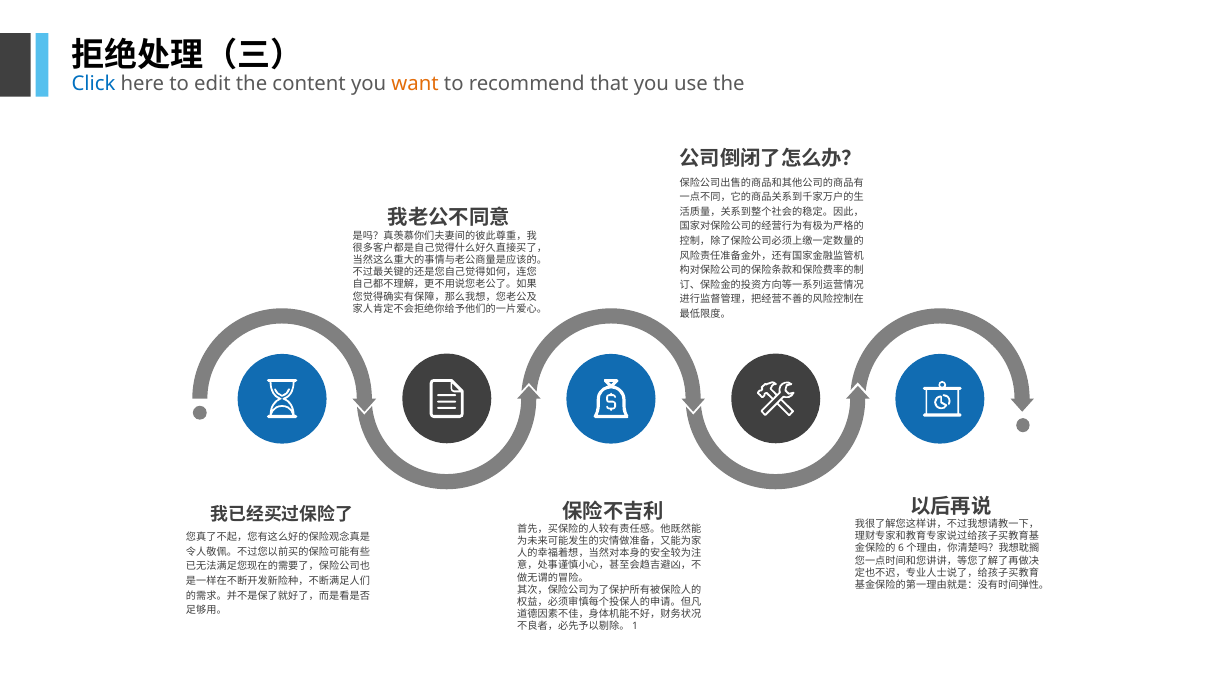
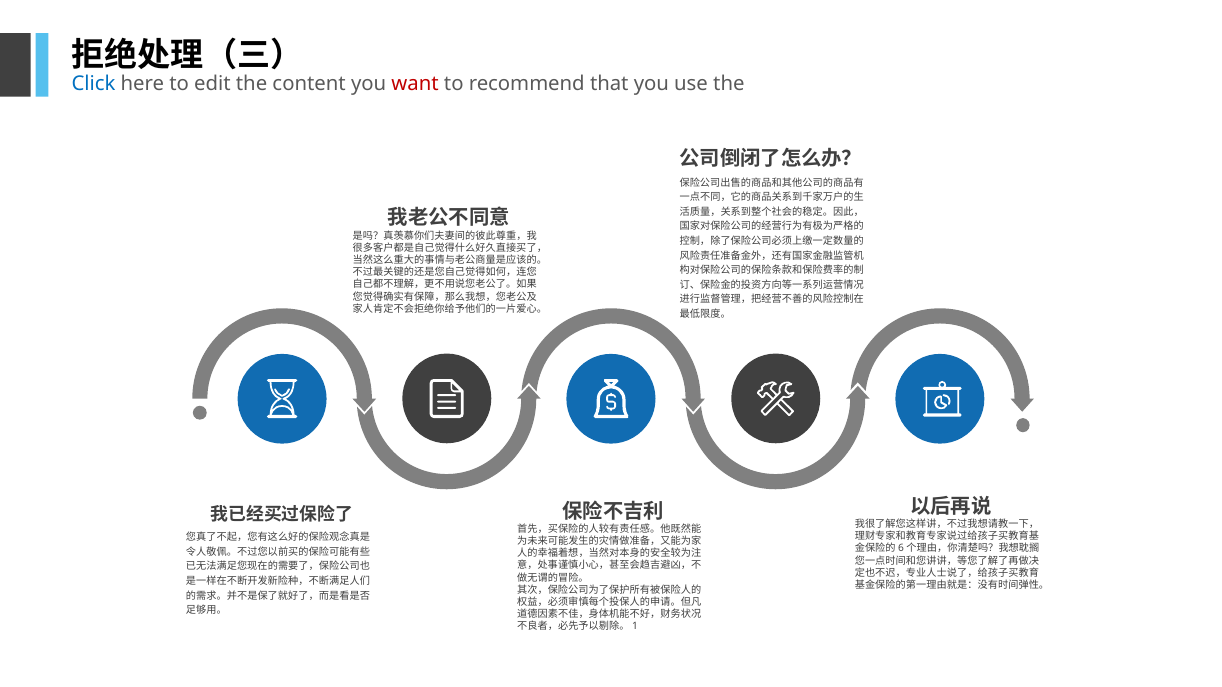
want colour: orange -> red
